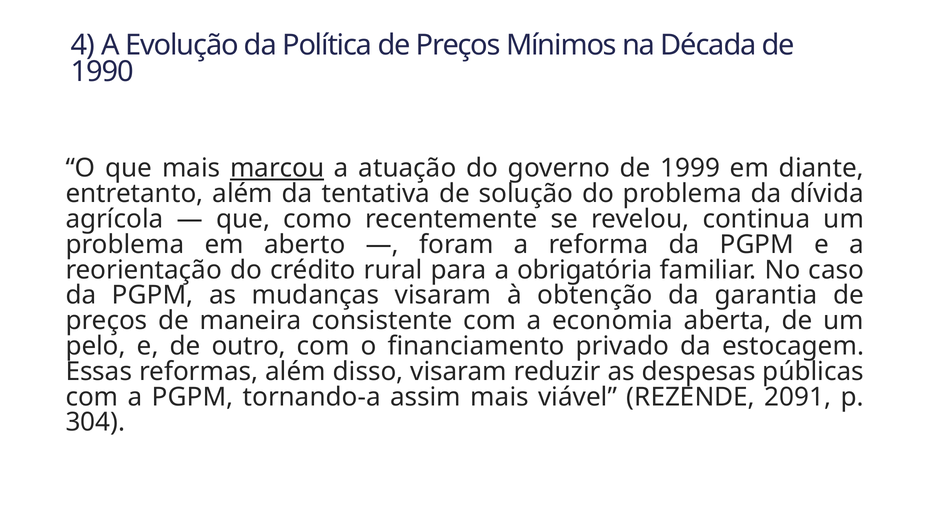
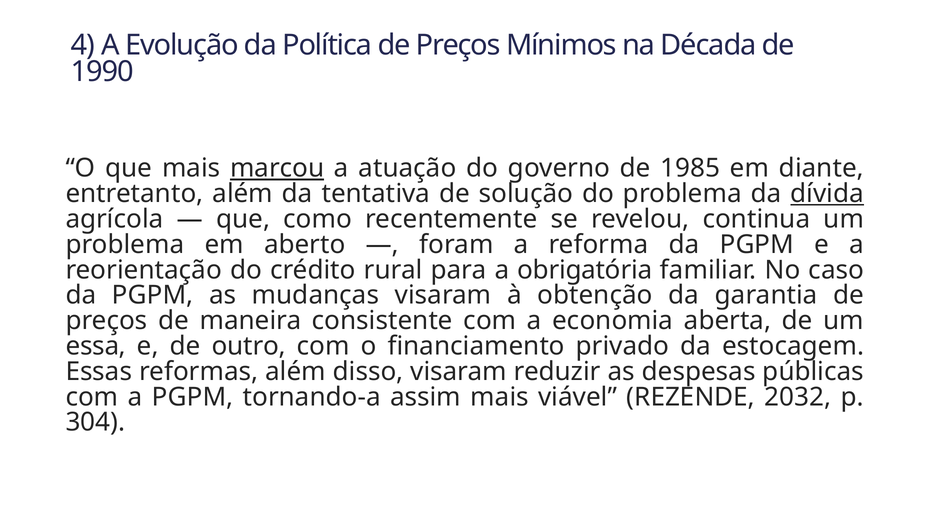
1999: 1999 -> 1985
dívida underline: none -> present
pelo: pelo -> essa
2091: 2091 -> 2032
